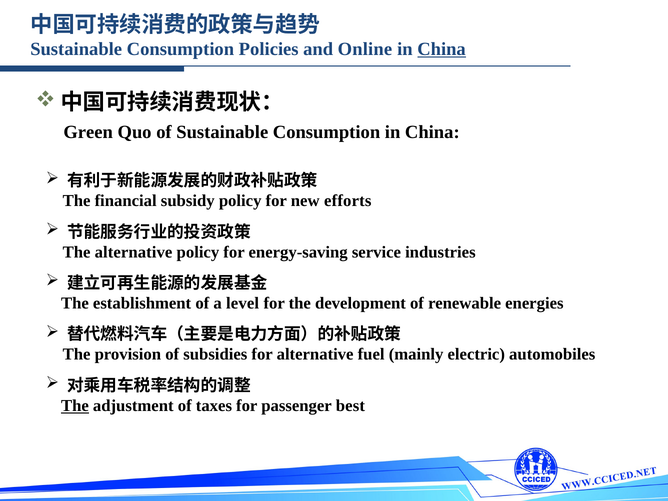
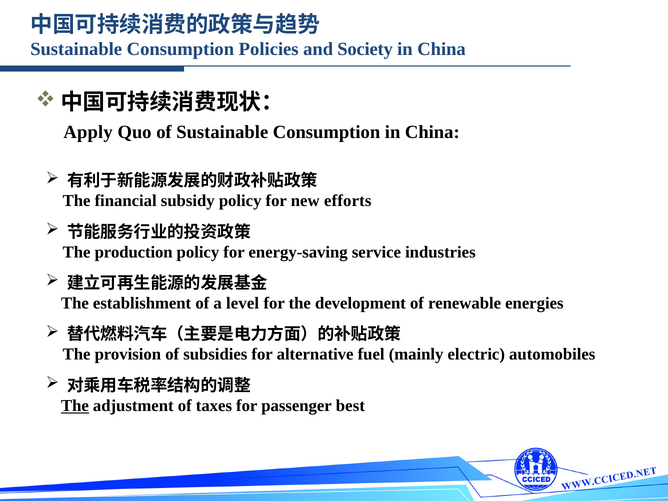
Online: Online -> Society
China at (442, 49) underline: present -> none
Green: Green -> Apply
The alternative: alternative -> production
